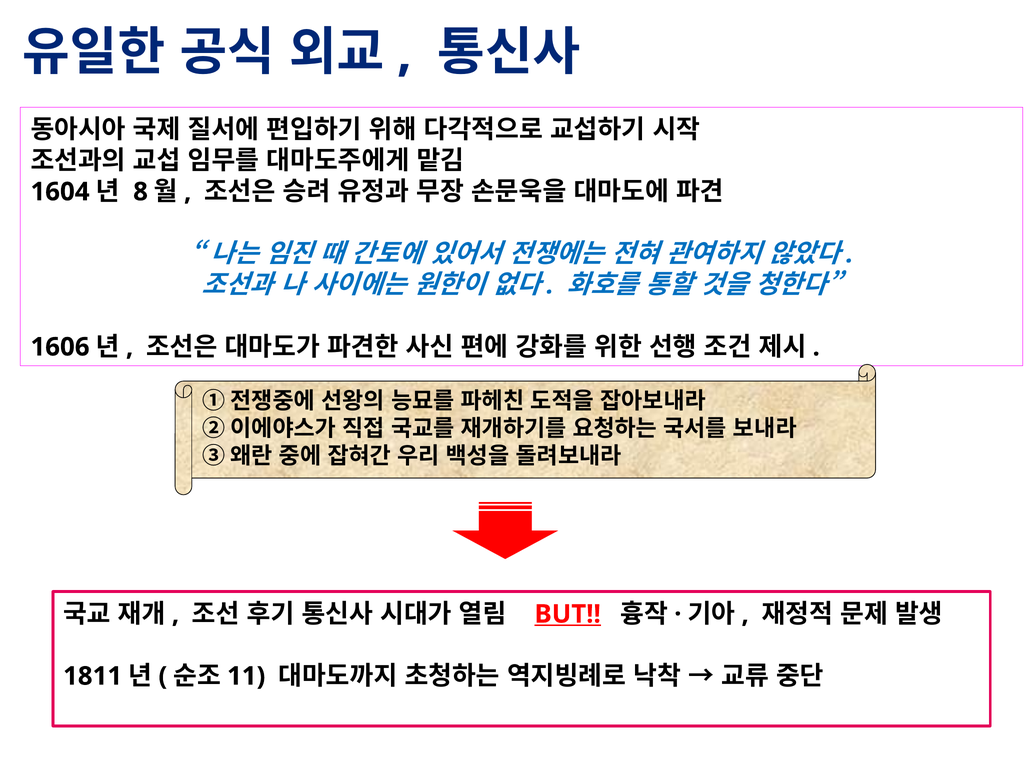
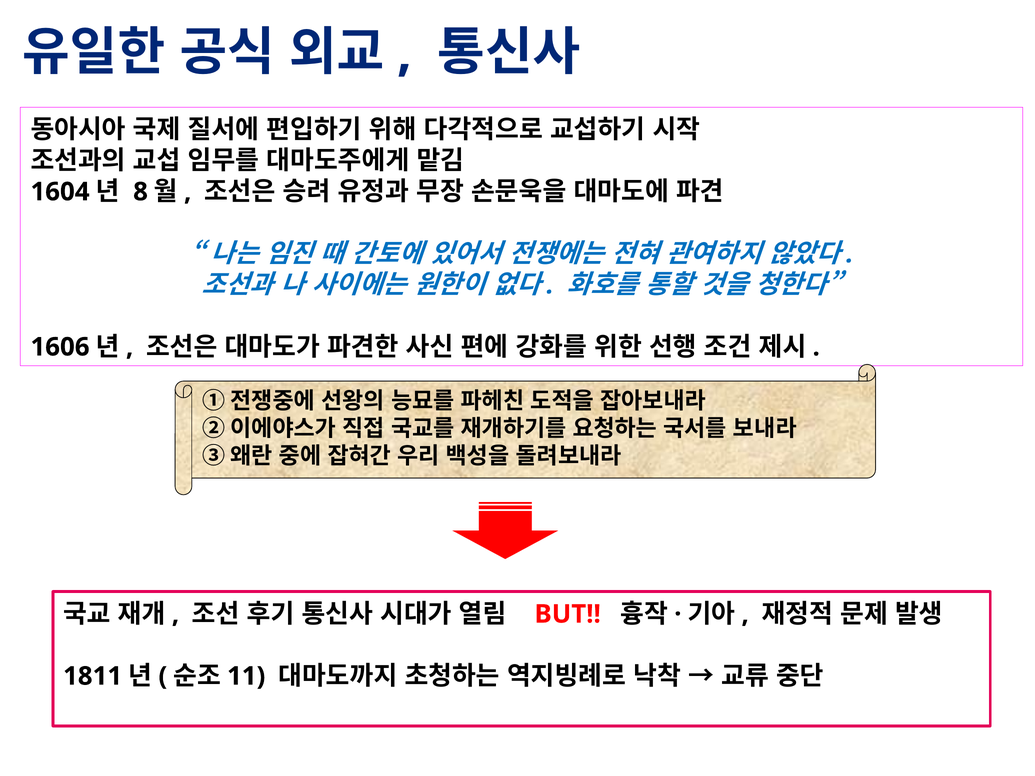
BUT underline: present -> none
